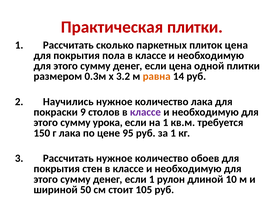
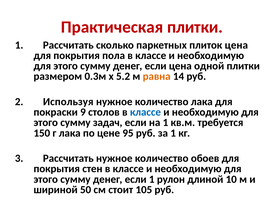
3.2: 3.2 -> 5.2
Научились: Научились -> Используя
классе at (145, 112) colour: purple -> blue
урока: урока -> задач
